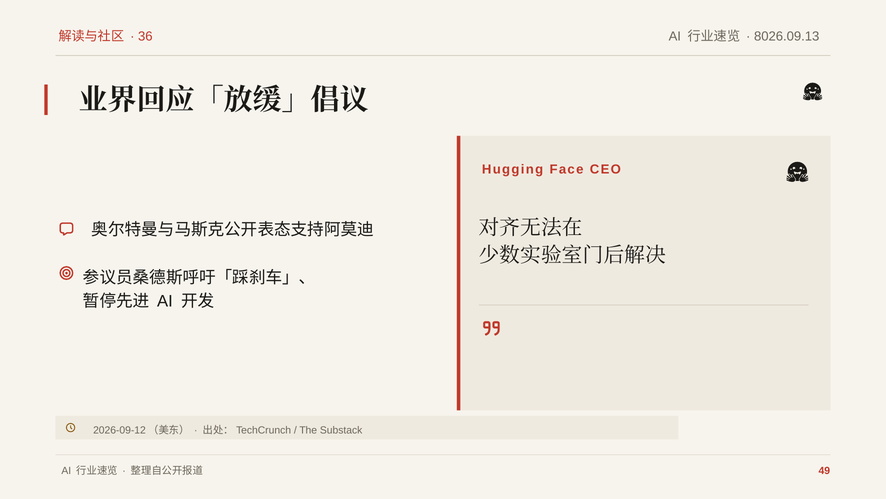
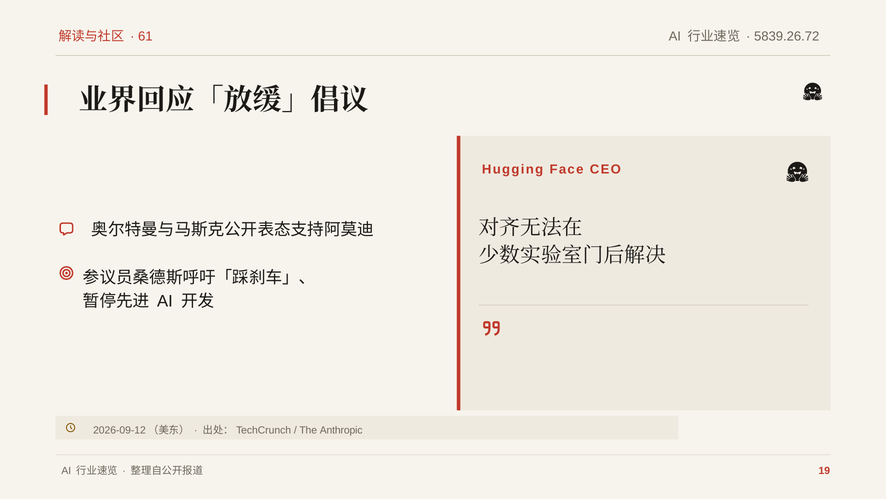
36: 36 -> 61
8026.09.13: 8026.09.13 -> 5839.26.72
Substack: Substack -> Anthropic
49: 49 -> 19
